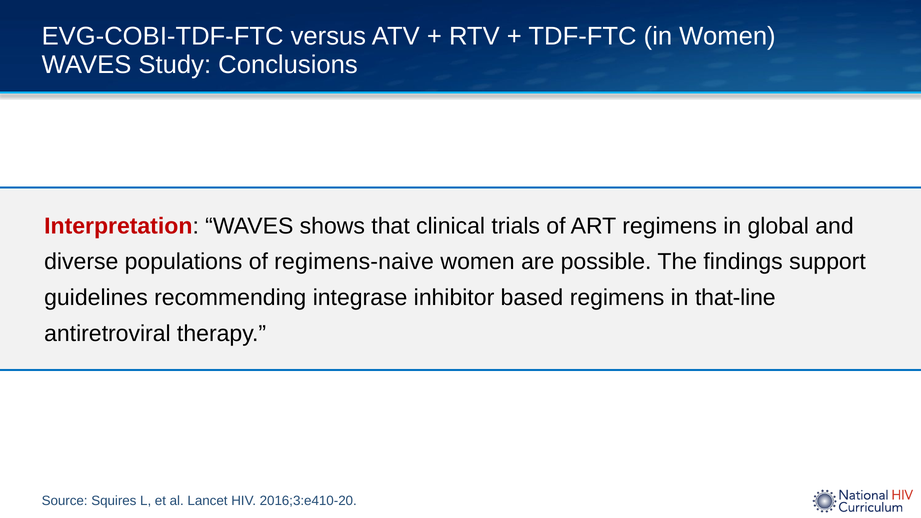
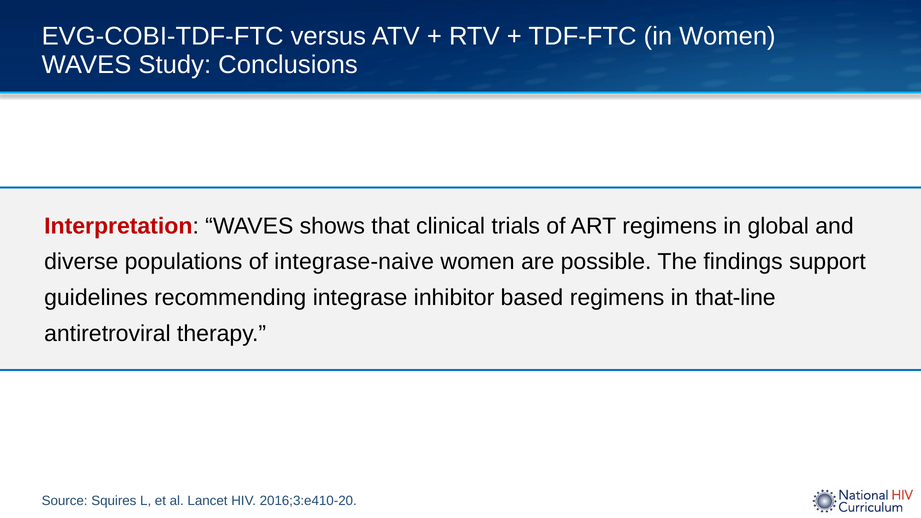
regimens-naive: regimens-naive -> integrase-naive
